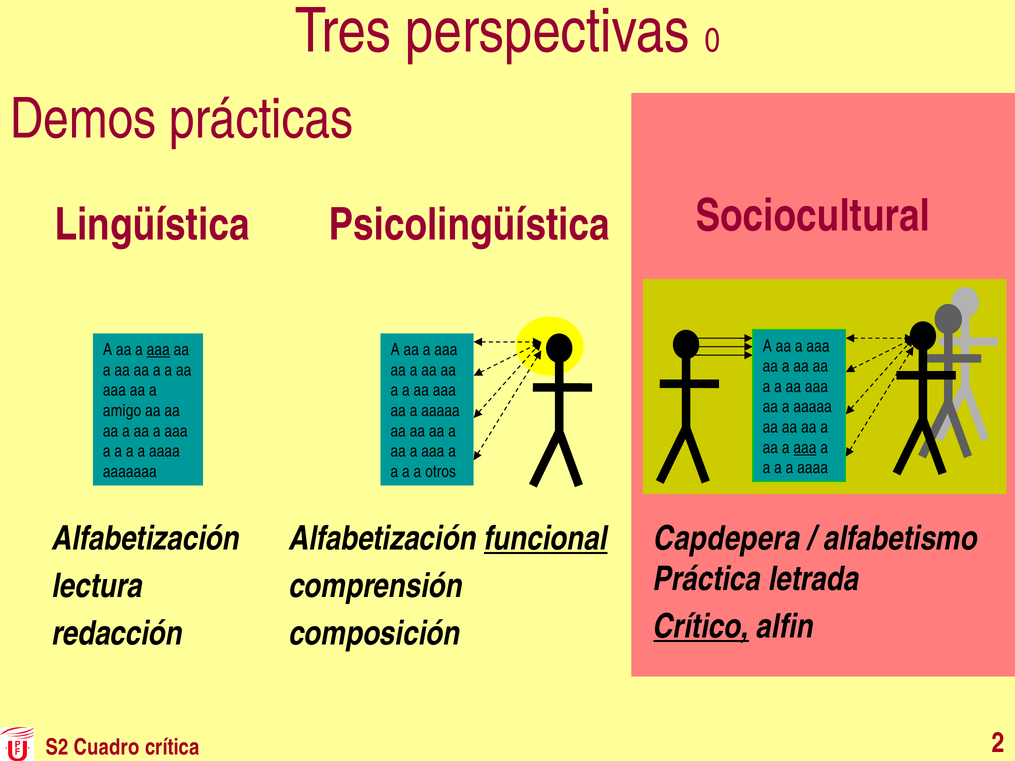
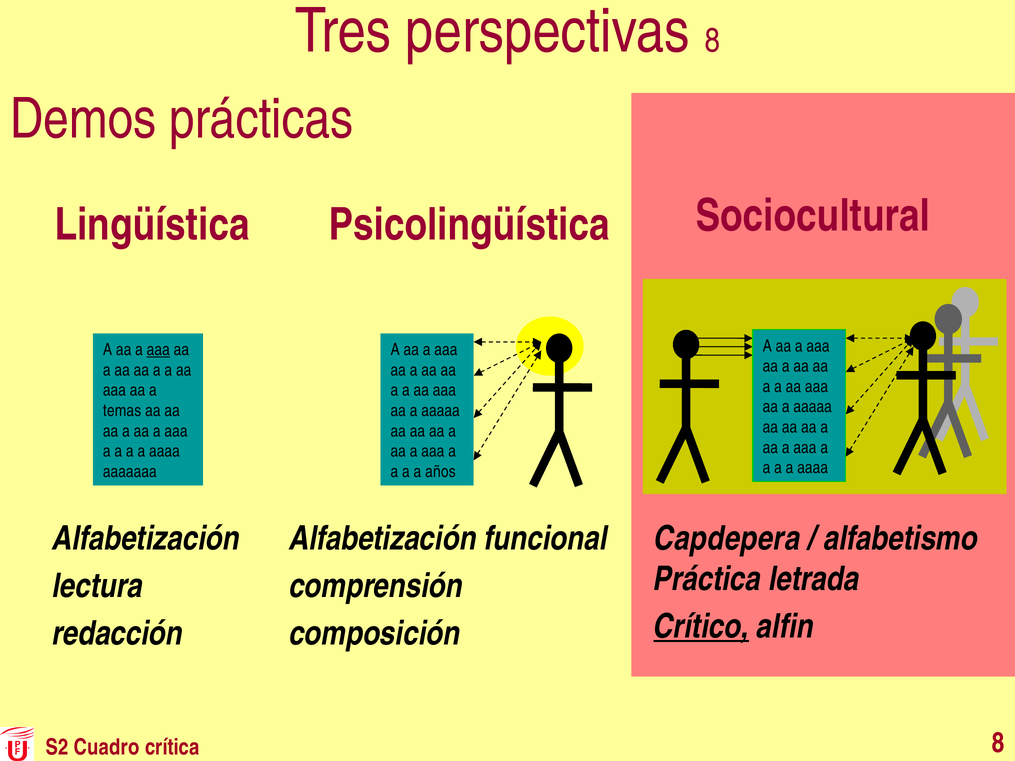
perspectivas 0: 0 -> 8
amigo: amigo -> temas
aaa at (805, 448) underline: present -> none
otros: otros -> años
funcional underline: present -> none
crítica 2: 2 -> 8
